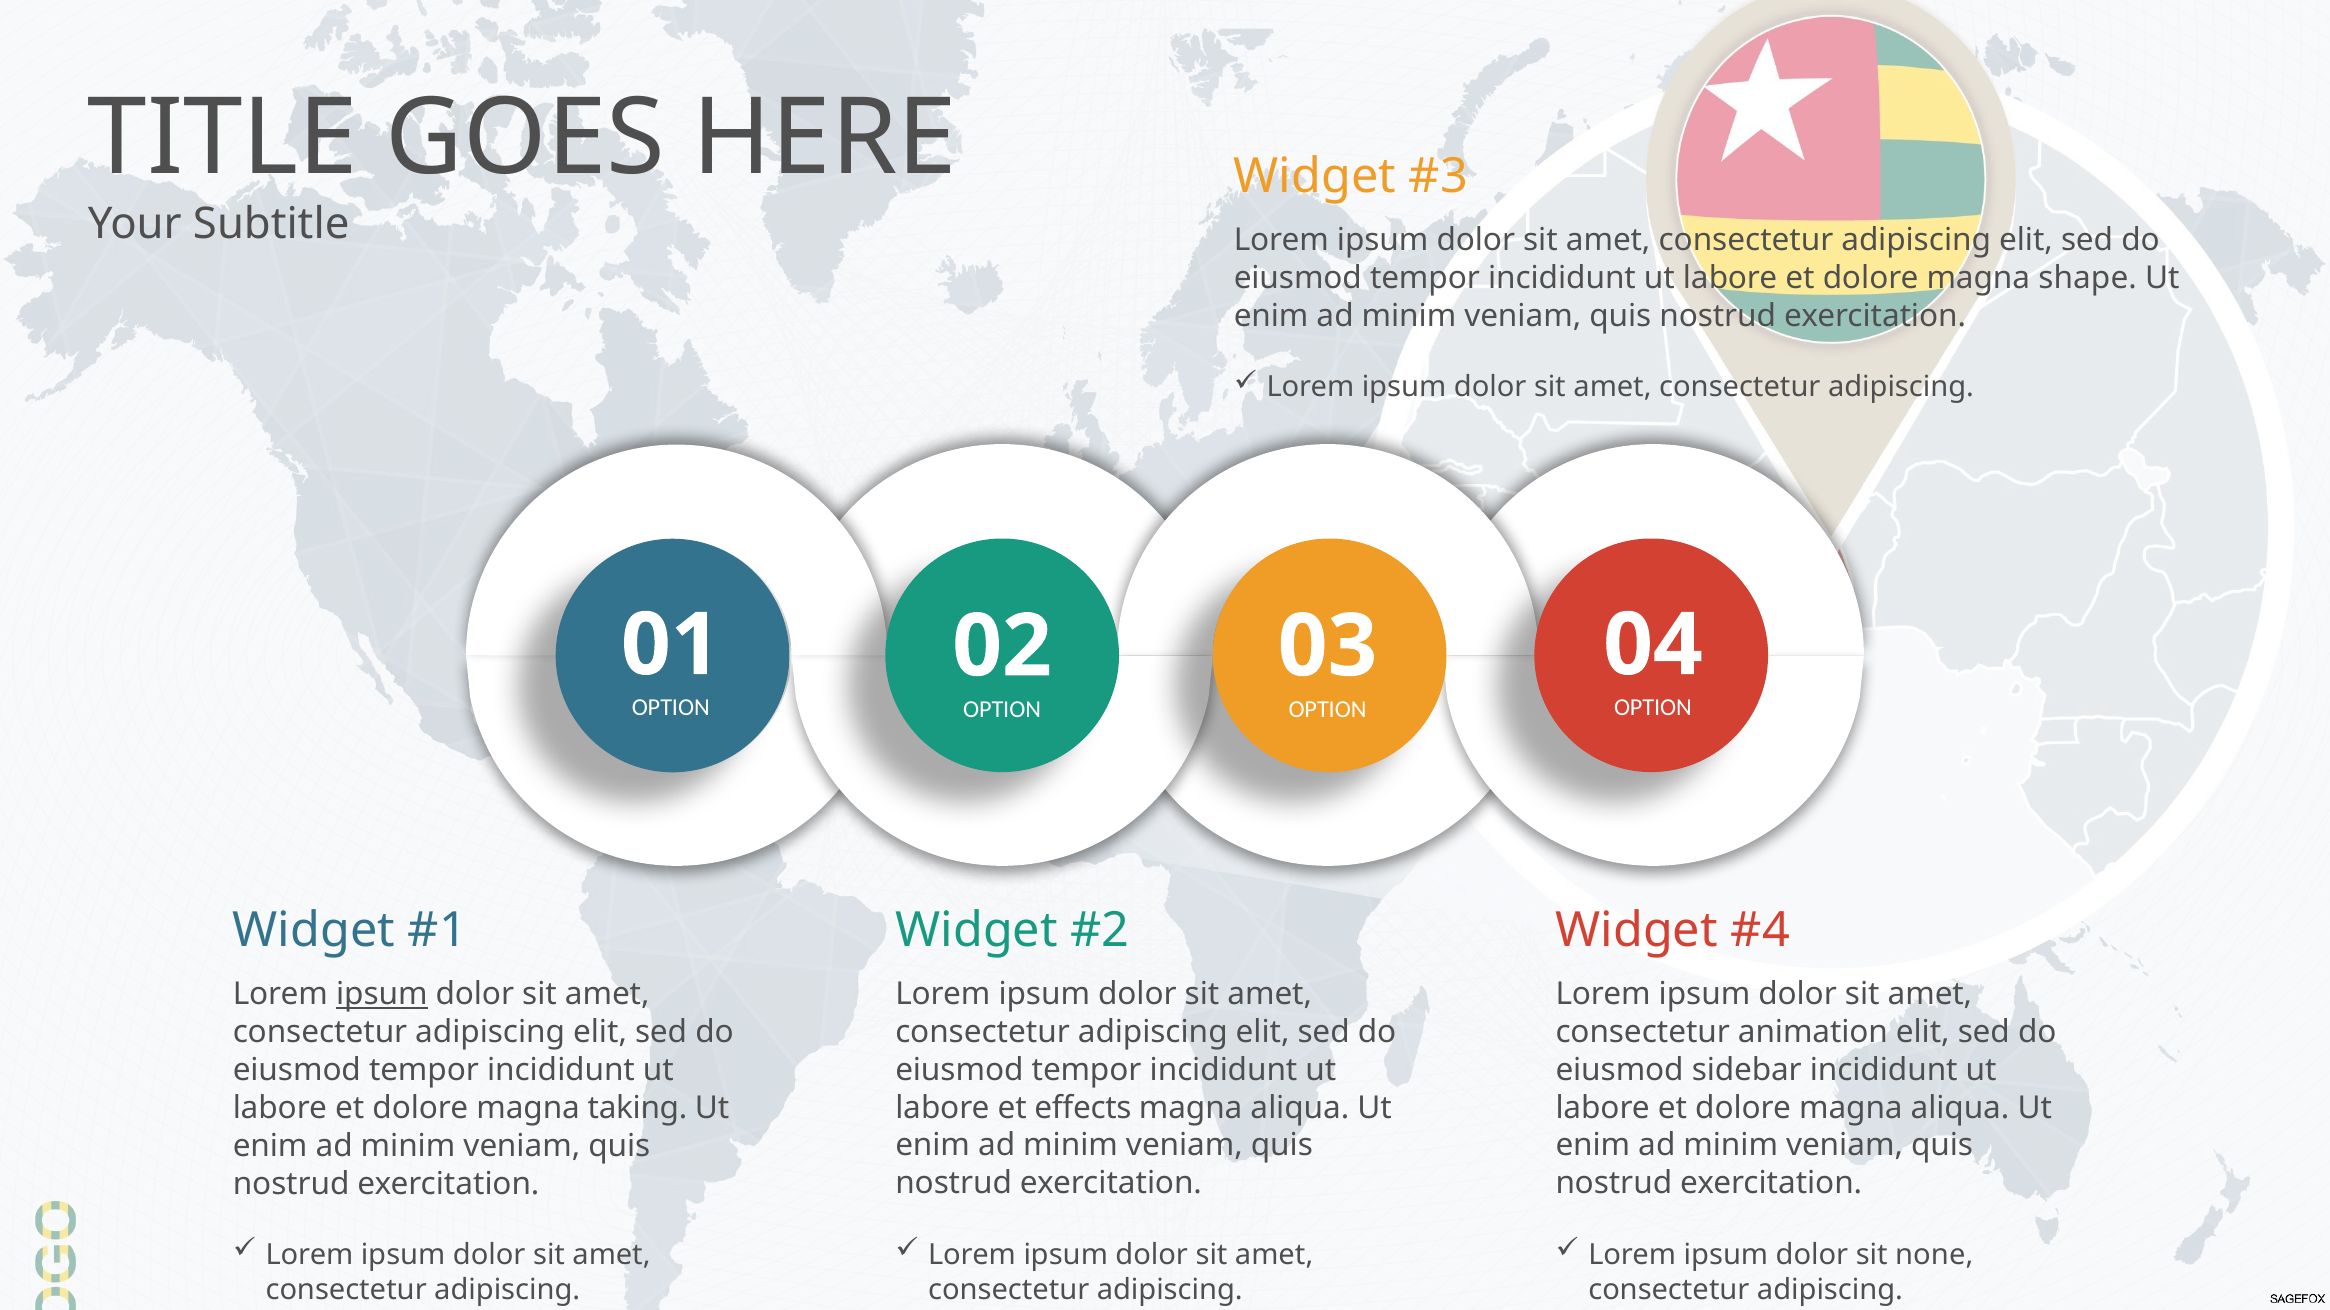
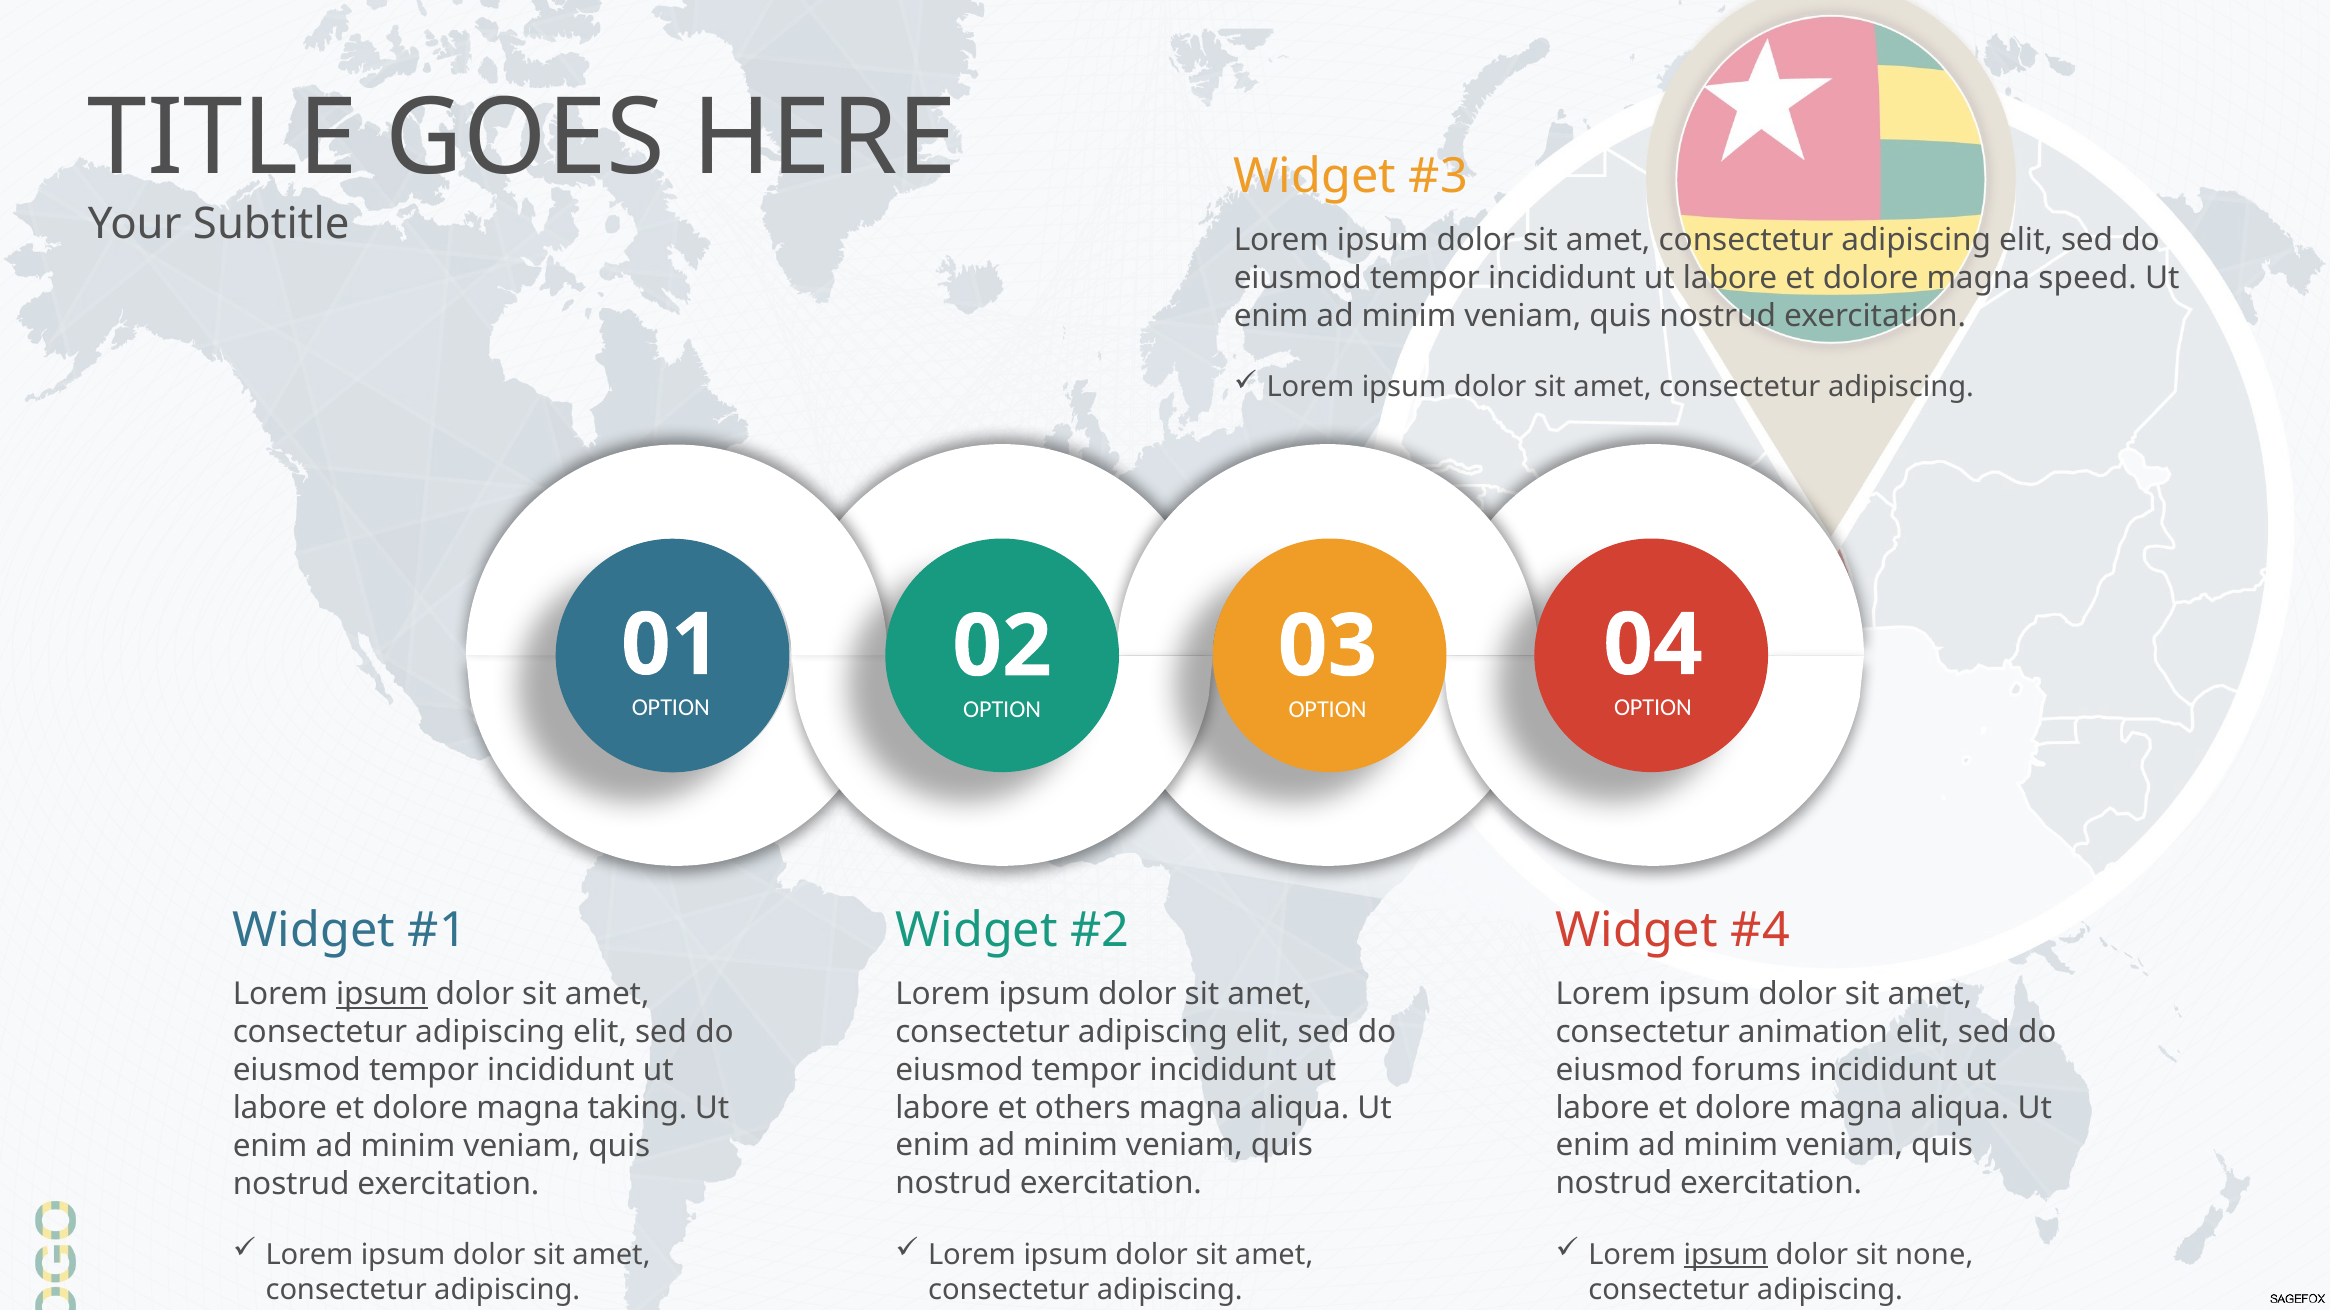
shape: shape -> speed
sidebar: sidebar -> forums
effects: effects -> others
ipsum at (1726, 1255) underline: none -> present
